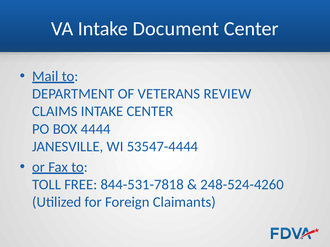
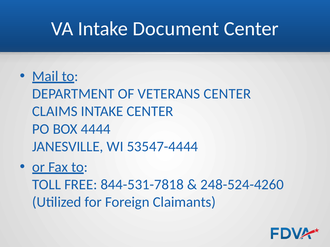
VETERANS REVIEW: REVIEW -> CENTER
